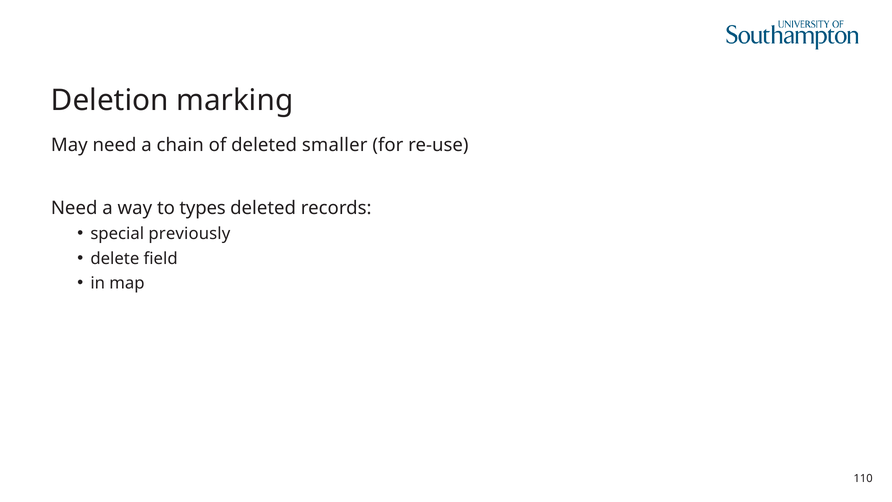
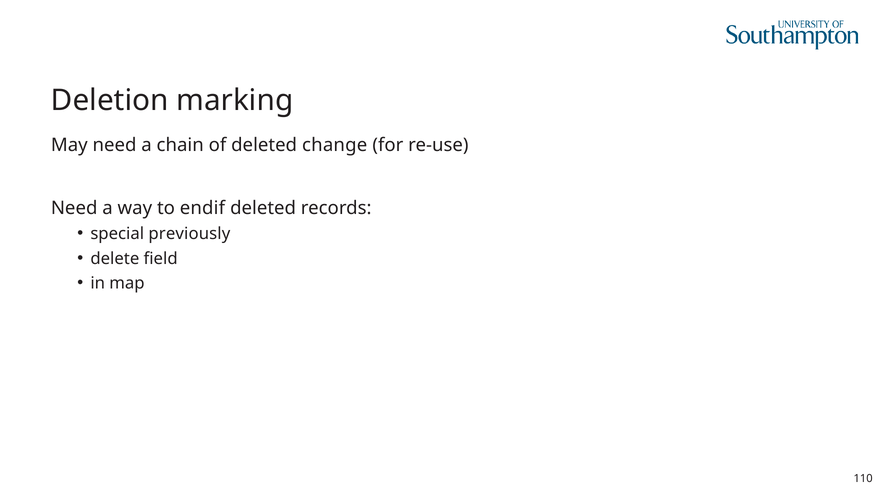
smaller: smaller -> change
types: types -> endif
